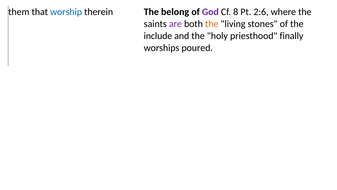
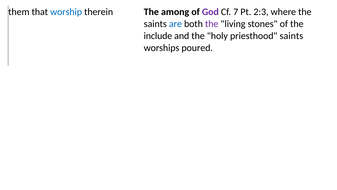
belong: belong -> among
8: 8 -> 7
2:6: 2:6 -> 2:3
are colour: purple -> blue
the at (212, 24) colour: orange -> purple
priesthood finally: finally -> saints
